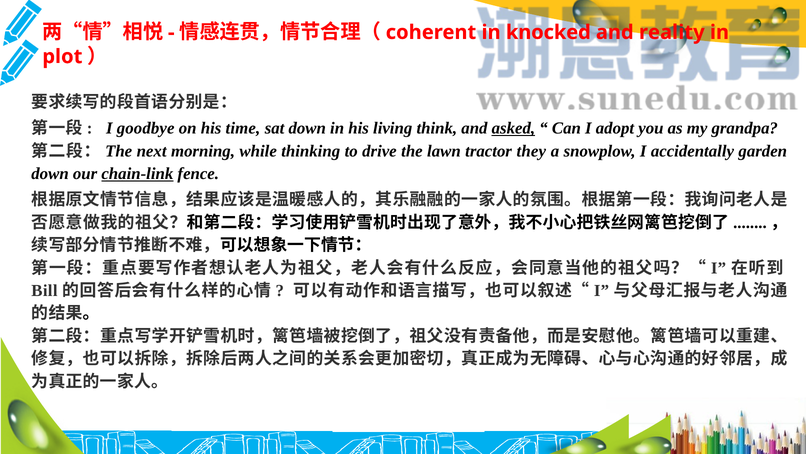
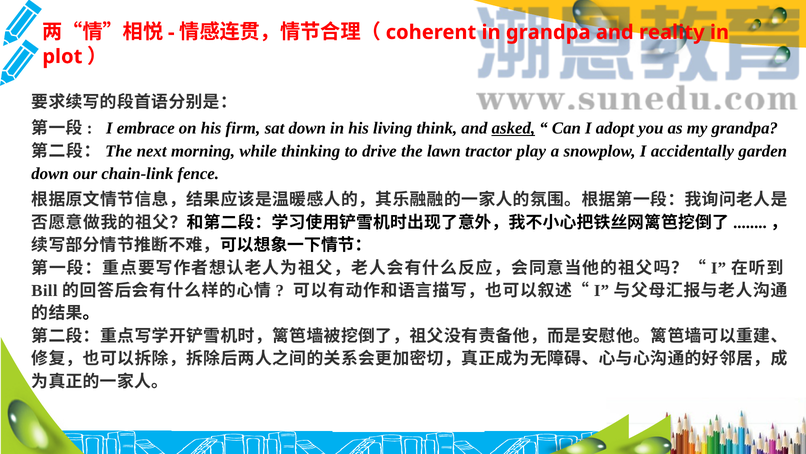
in knocked: knocked -> grandpa
goodbye: goodbye -> embrace
time: time -> firm
they: they -> play
chain-link underline: present -> none
